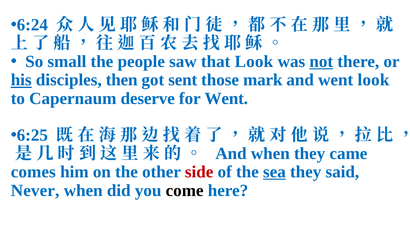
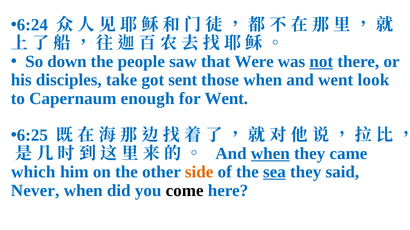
small: small -> down
that Look: Look -> Were
his underline: present -> none
then: then -> take
those mark: mark -> when
deserve: deserve -> enough
when at (270, 154) underline: none -> present
comes: comes -> which
side colour: red -> orange
